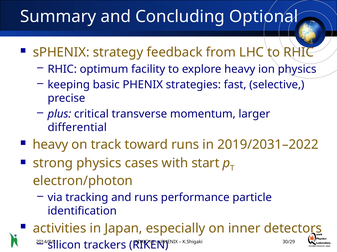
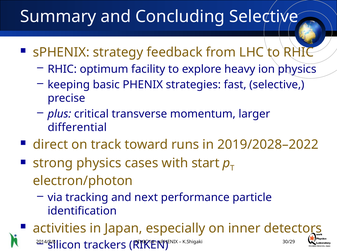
Concluding Optional: Optional -> Selective
heavy at (50, 145): heavy -> direct
2019/2031–2022: 2019/2031–2022 -> 2019/2028–2022
and runs: runs -> next
